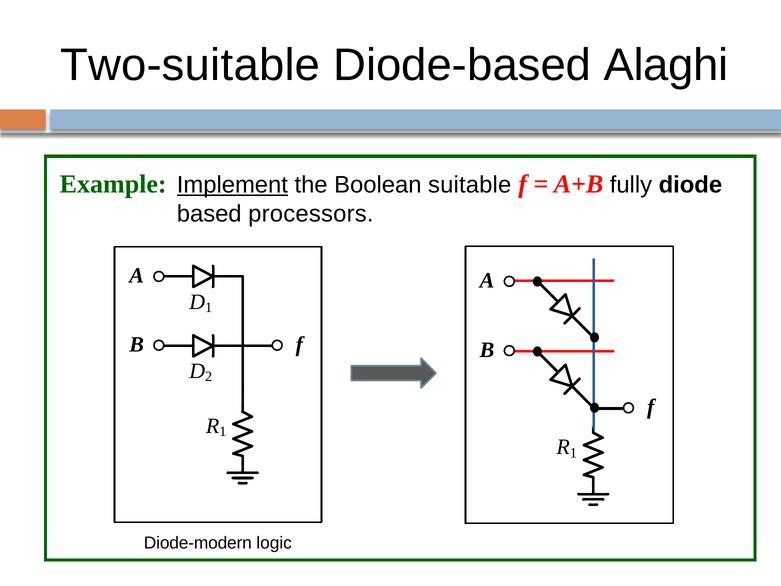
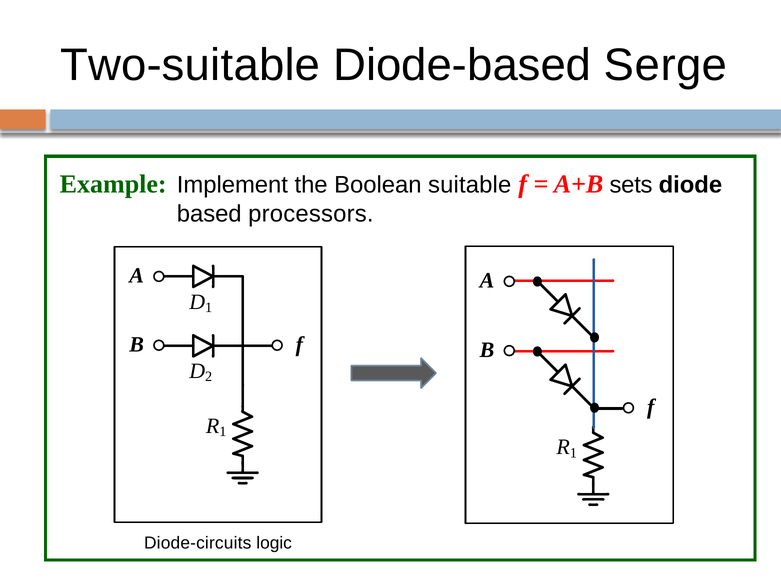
Alaghi: Alaghi -> Serge
Implement underline: present -> none
fully: fully -> sets
Diode-modern: Diode-modern -> Diode-circuits
